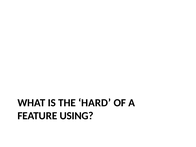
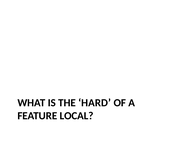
USING: USING -> LOCAL
